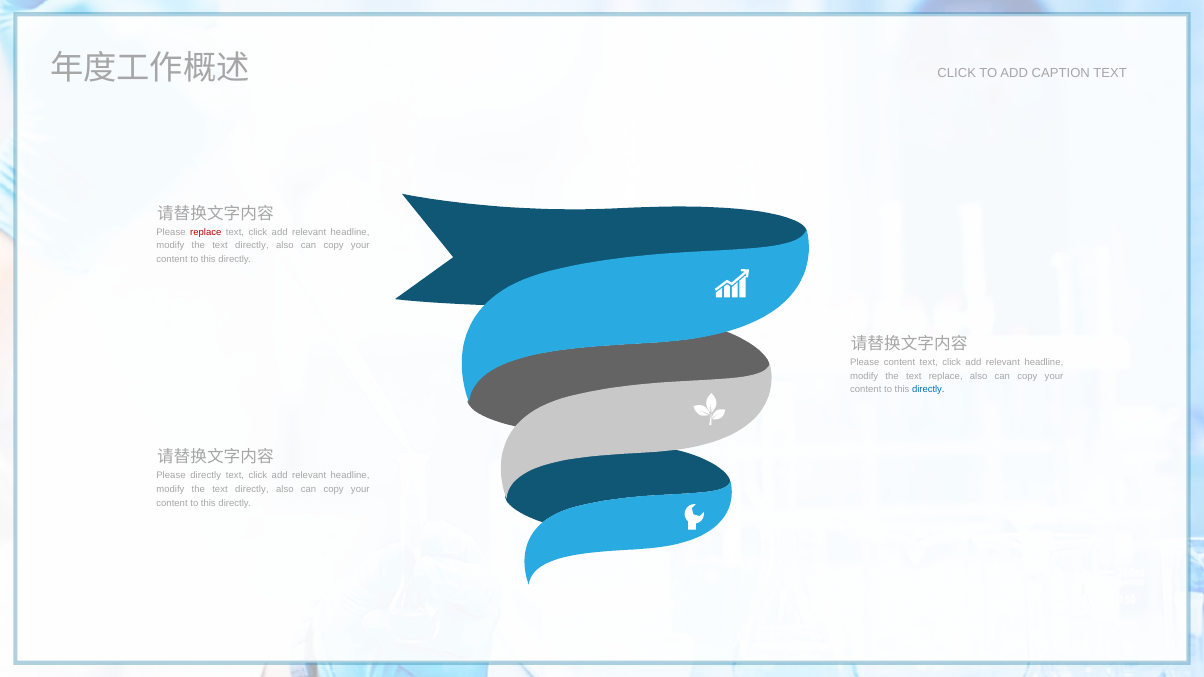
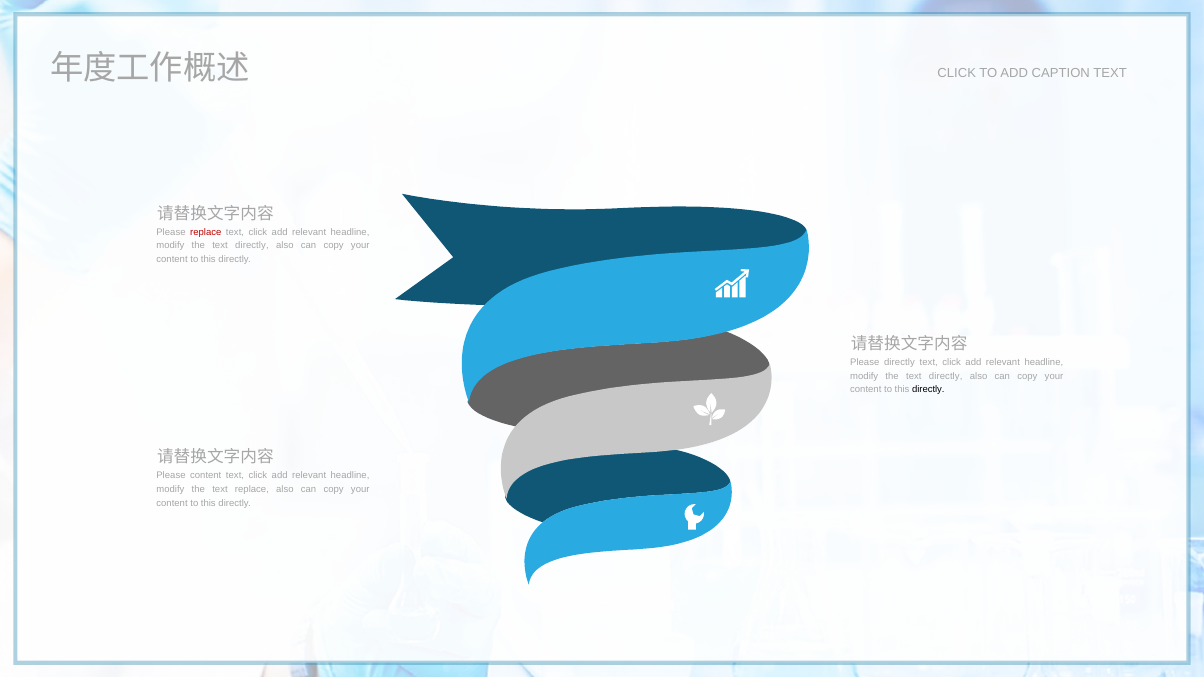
Please content: content -> directly
replace at (946, 376): replace -> directly
directly at (928, 390) colour: blue -> black
Please directly: directly -> content
directly at (252, 490): directly -> replace
